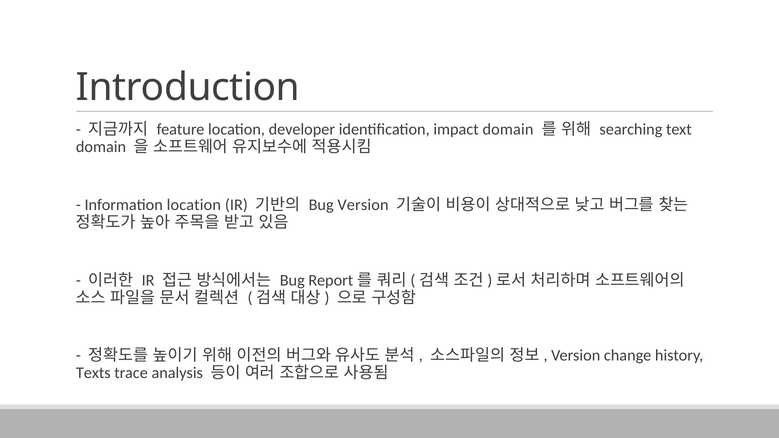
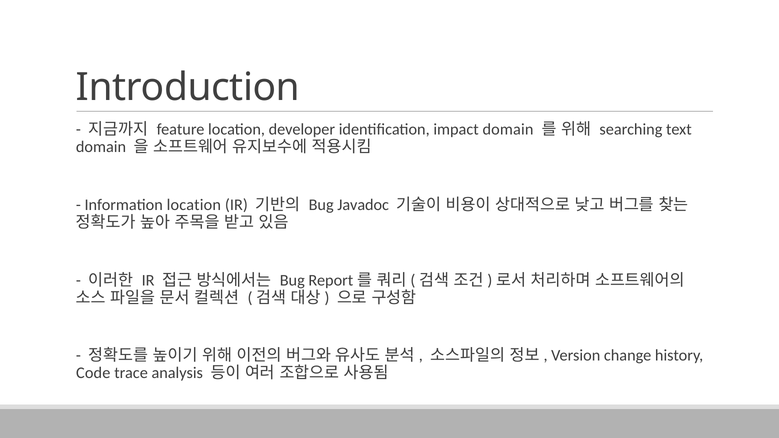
Bug Version: Version -> Javadoc
Texts: Texts -> Code
